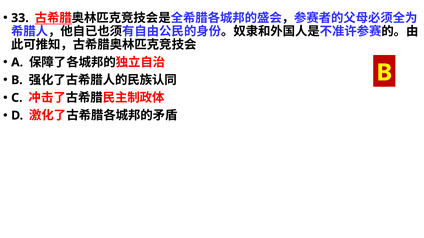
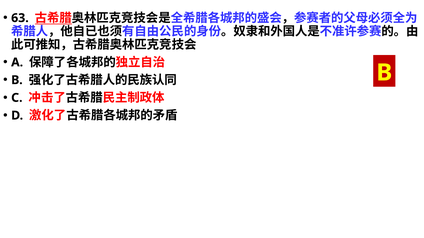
33: 33 -> 63
